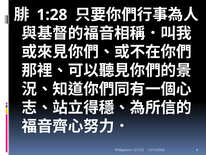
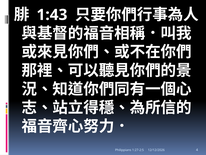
1:28: 1:28 -> 1:43
